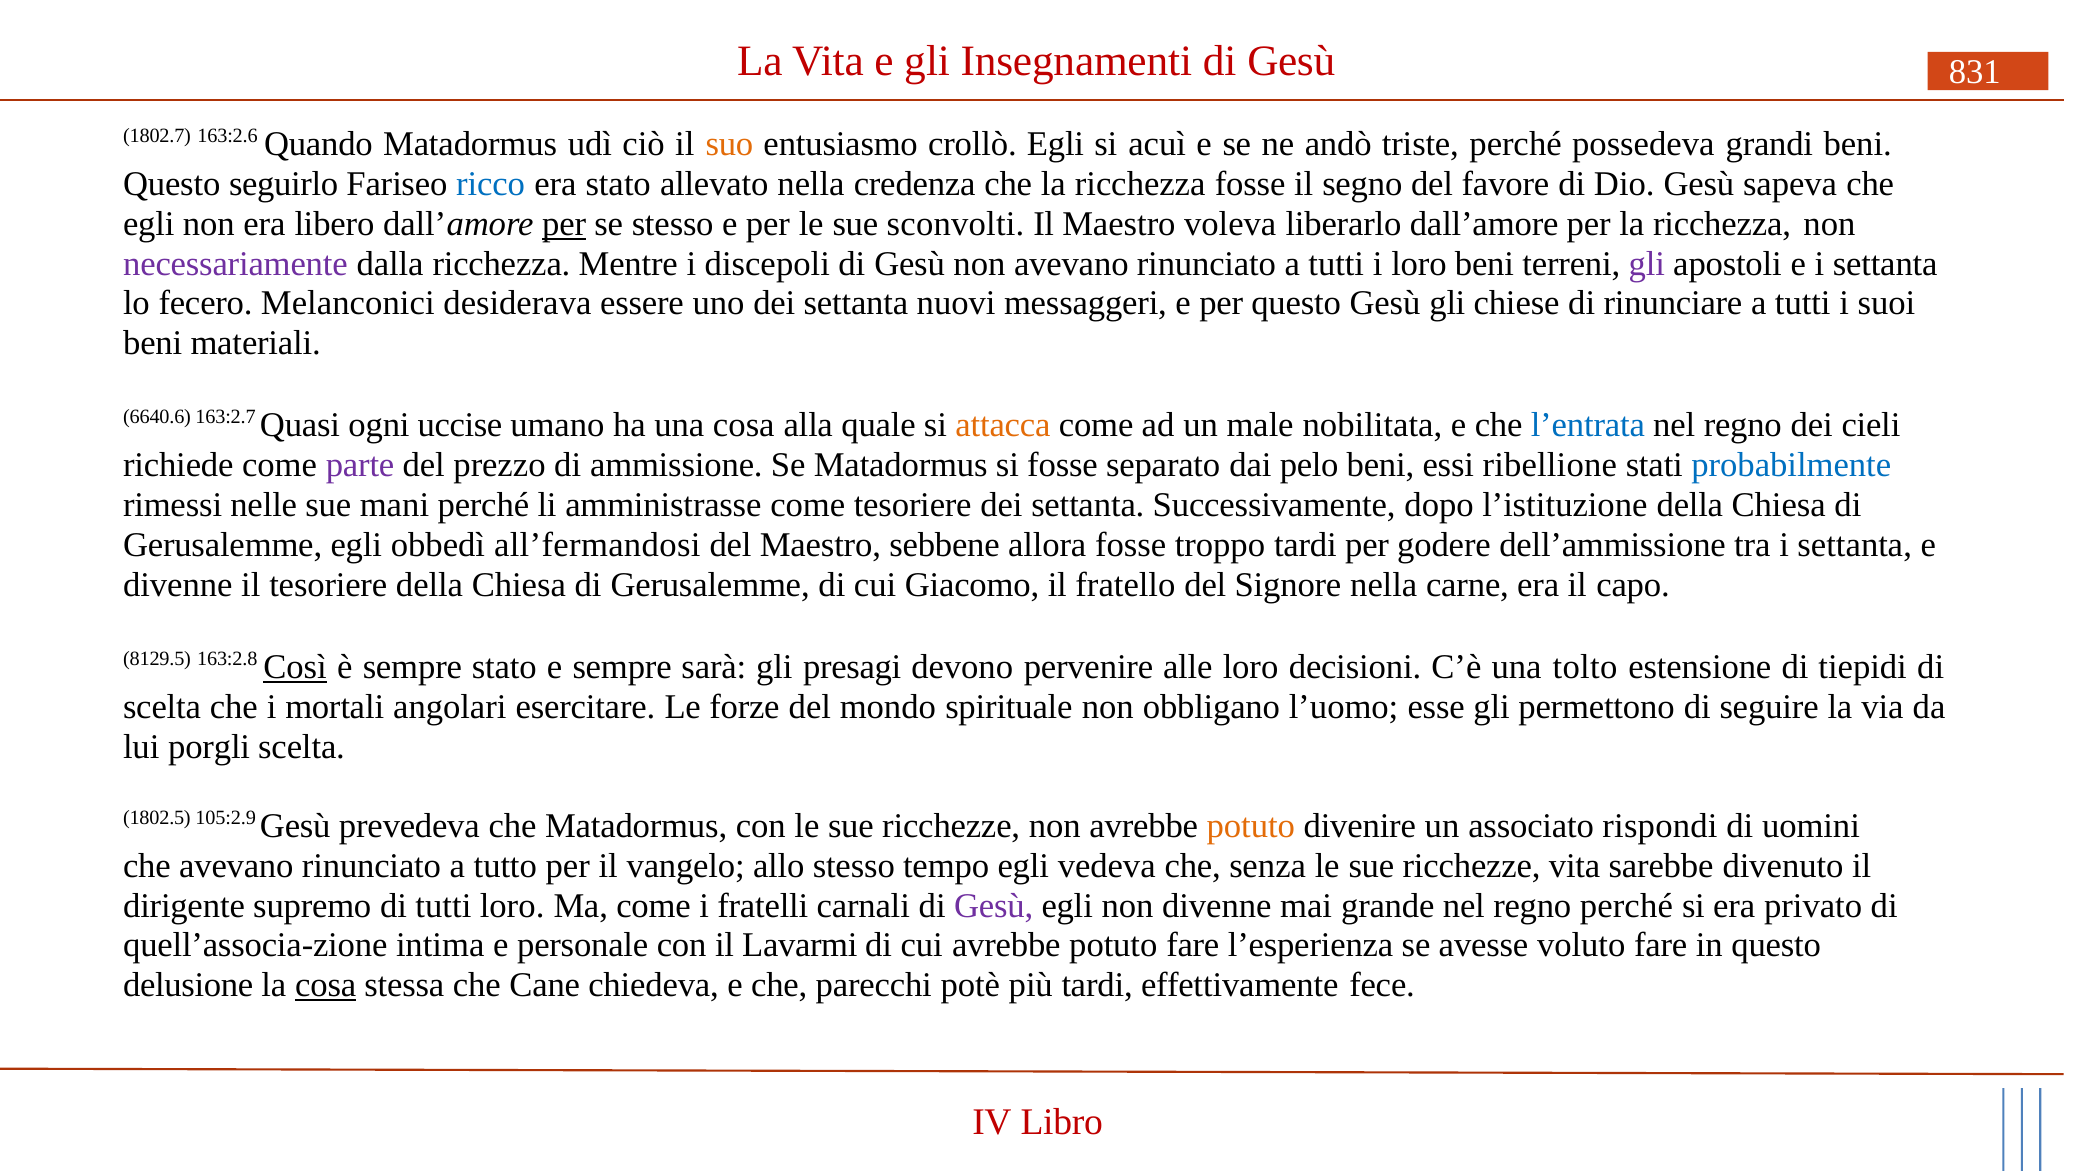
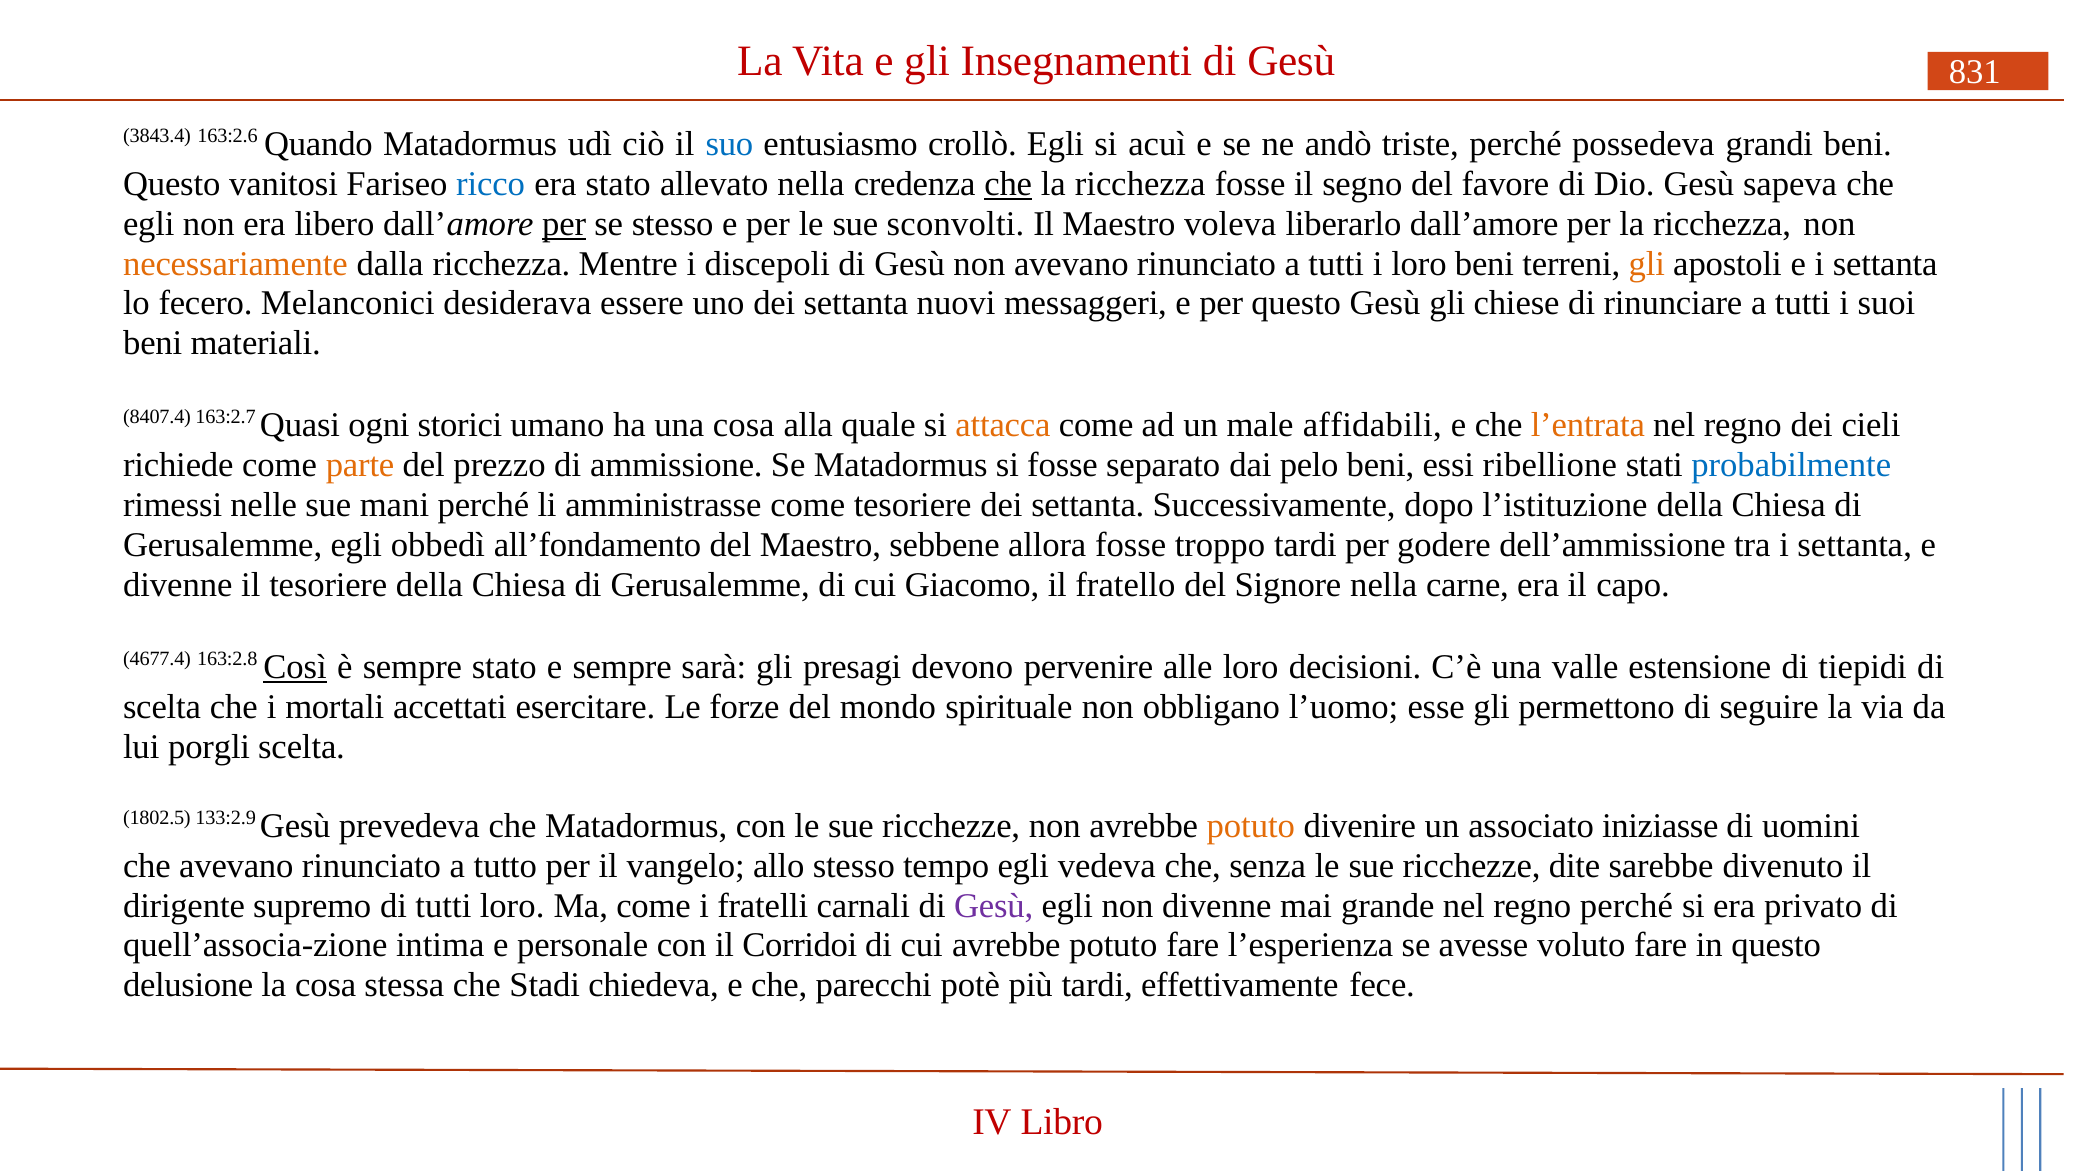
1802.7: 1802.7 -> 3843.4
suo colour: orange -> blue
seguirlo: seguirlo -> vanitosi
che at (1008, 184) underline: none -> present
necessariamente colour: purple -> orange
gli at (1647, 264) colour: purple -> orange
6640.6: 6640.6 -> 8407.4
uccise: uccise -> storici
nobilitata: nobilitata -> affidabili
l’entrata colour: blue -> orange
parte colour: purple -> orange
all’fermandosi: all’fermandosi -> all’fondamento
8129.5: 8129.5 -> 4677.4
tolto: tolto -> valle
angolari: angolari -> accettati
105:2.9: 105:2.9 -> 133:2.9
rispondi: rispondi -> iniziasse
ricchezze vita: vita -> dite
Lavarmi: Lavarmi -> Corridoi
cosa at (326, 985) underline: present -> none
Cane: Cane -> Stadi
